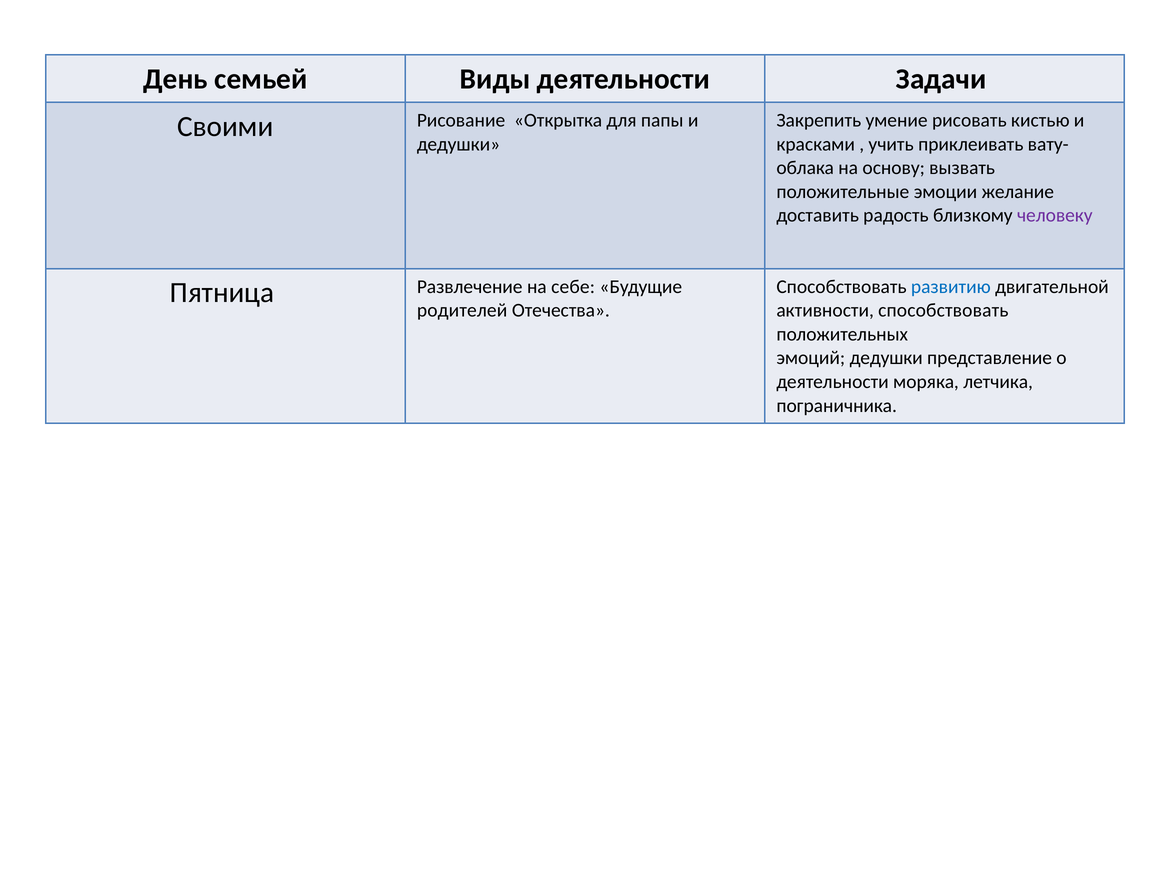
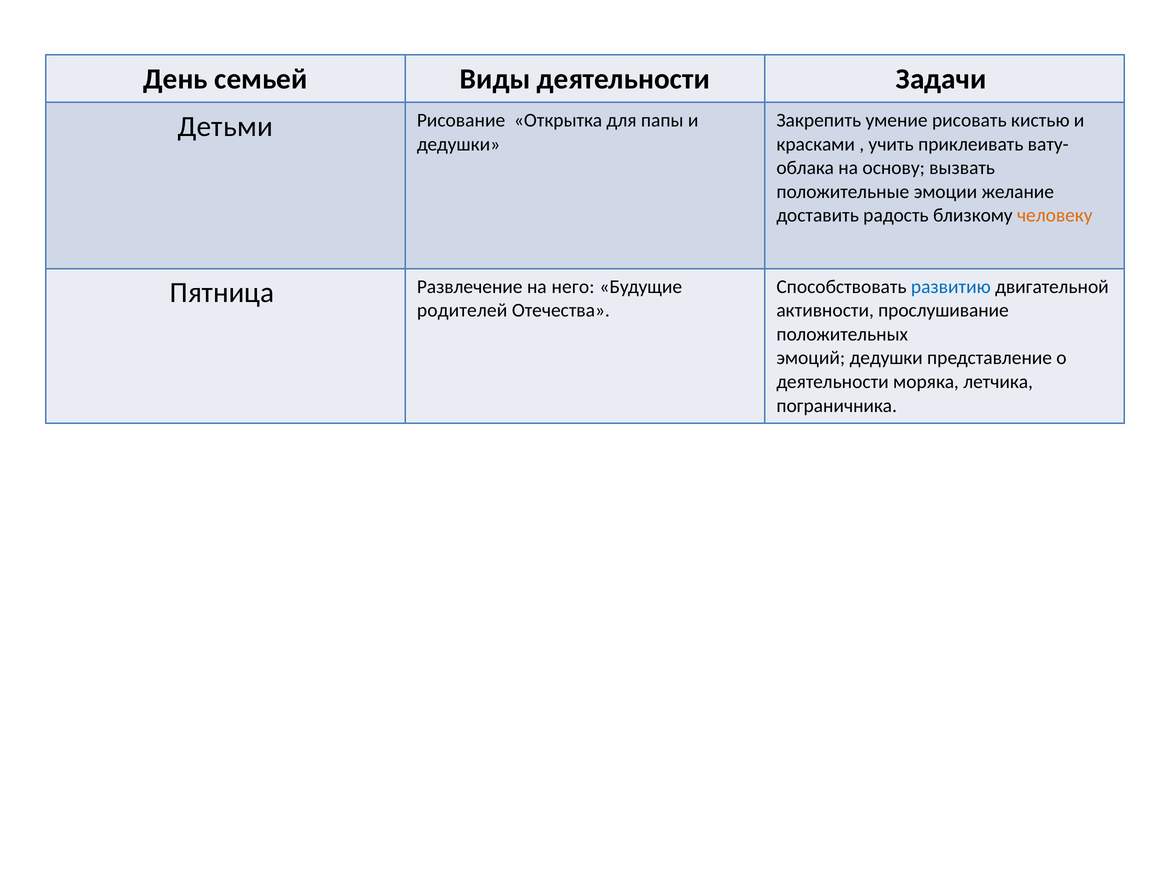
Своими: Своими -> Детьми
человеку colour: purple -> orange
себе: себе -> него
активности способствовать: способствовать -> прослушивание
